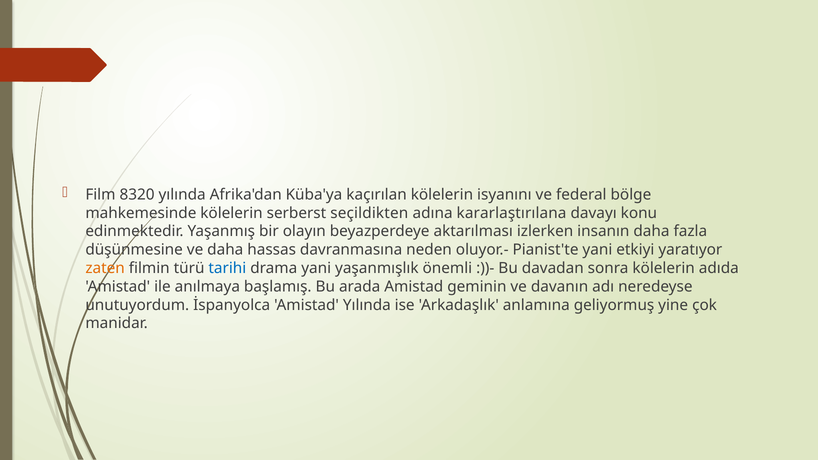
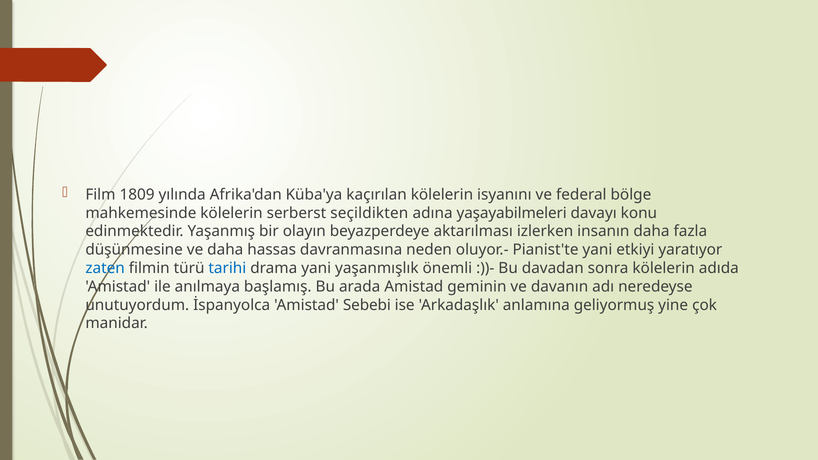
8320: 8320 -> 1809
kararlaştırılana: kararlaştırılana -> yaşayabilmeleri
zaten colour: orange -> blue
Amistad Yılında: Yılında -> Sebebi
